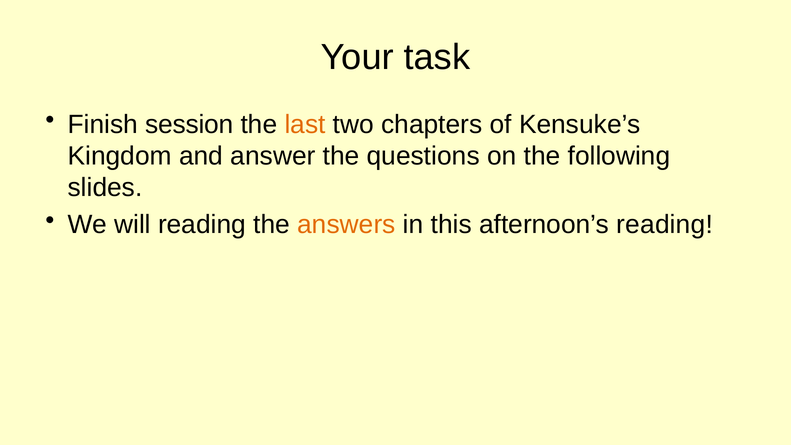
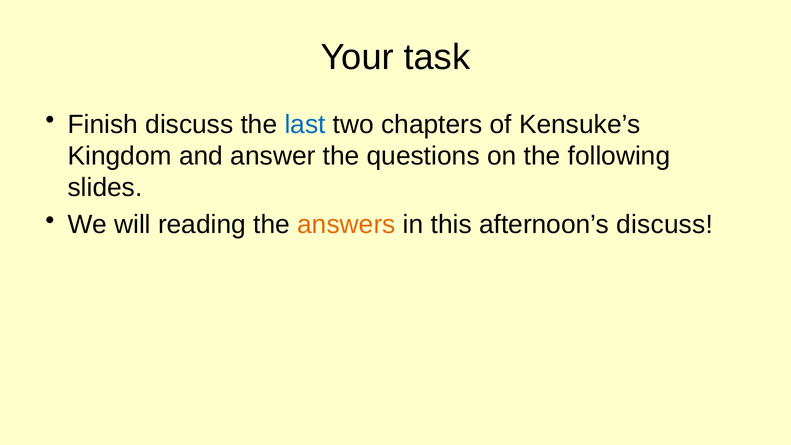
Finish session: session -> discuss
last colour: orange -> blue
afternoon’s reading: reading -> discuss
